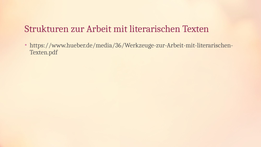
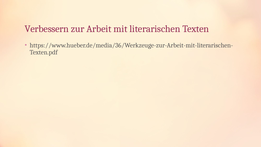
Strukturen: Strukturen -> Verbessern
